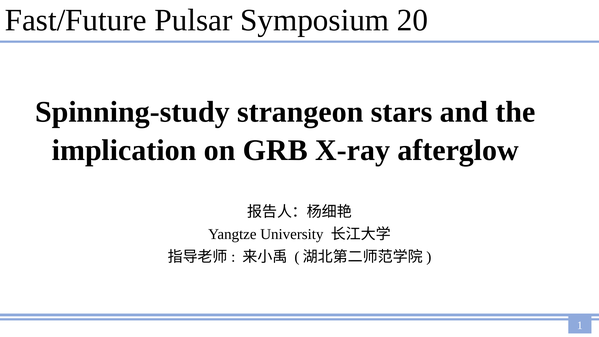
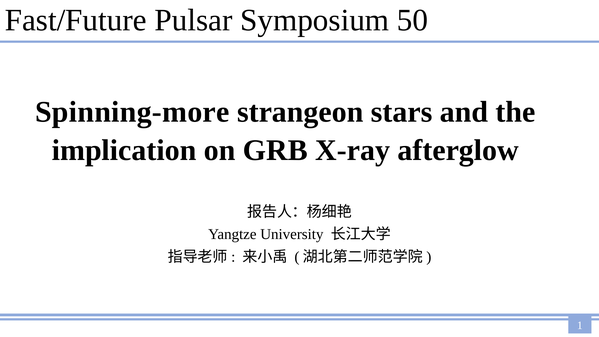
20: 20 -> 50
Spinning-study: Spinning-study -> Spinning-more
